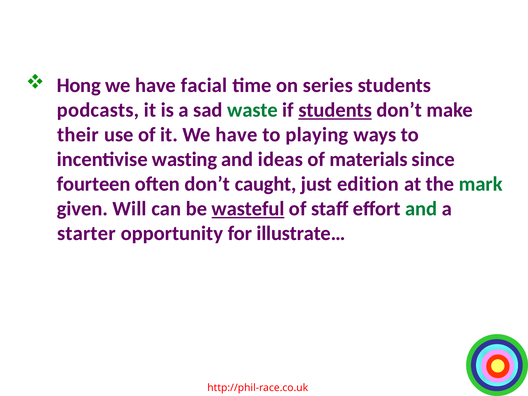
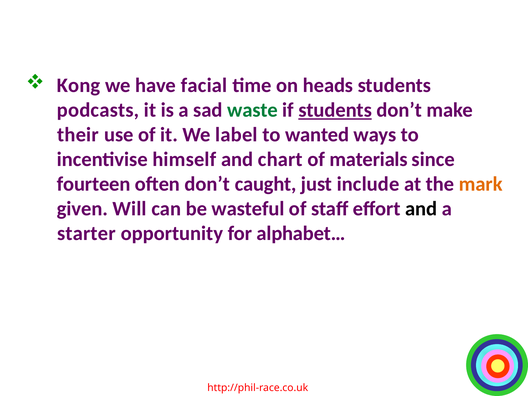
Hong: Hong -> Kong
series: series -> heads
it We have: have -> label
playing: playing -> wanted
wasting: wasting -> himself
ideas: ideas -> chart
edition: edition -> include
mark colour: green -> orange
wasteful underline: present -> none
and at (421, 209) colour: green -> black
illustrate…: illustrate… -> alphabet…
